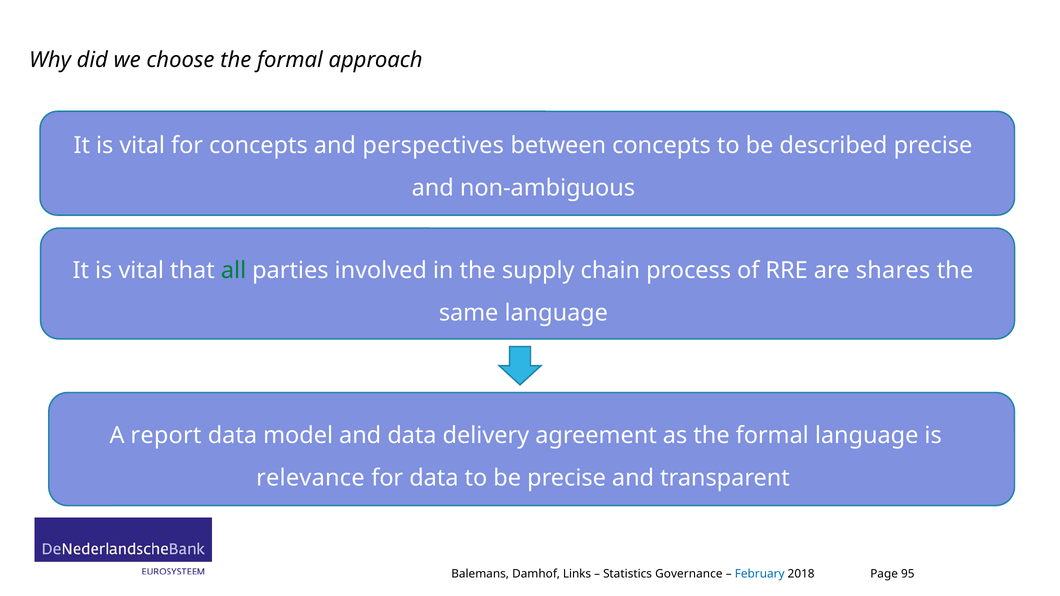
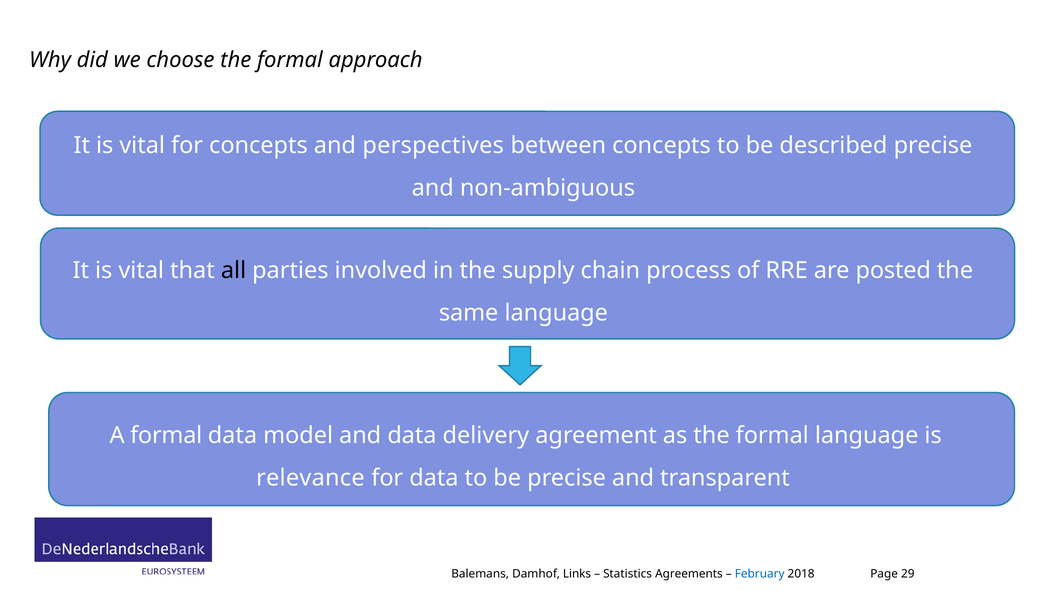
all colour: green -> black
shares: shares -> posted
A report: report -> formal
Governance: Governance -> Agreements
95: 95 -> 29
